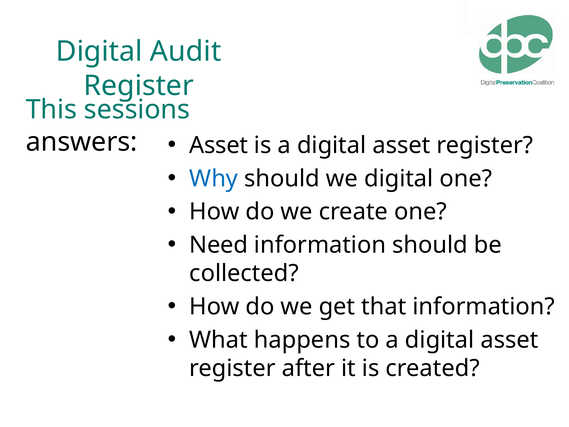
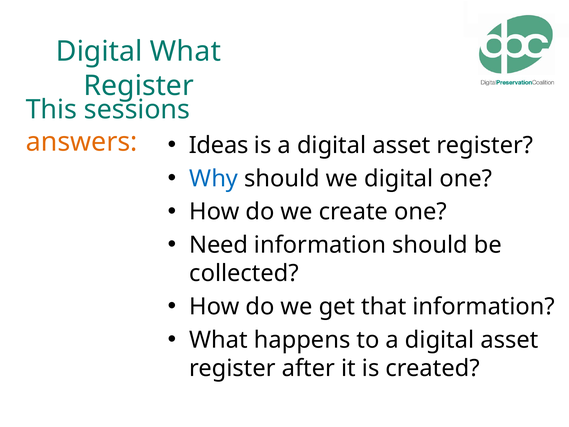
Digital Audit: Audit -> What
answers colour: black -> orange
Asset at (219, 145): Asset -> Ideas
